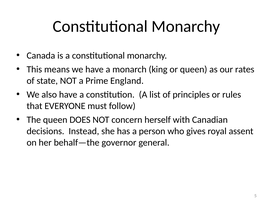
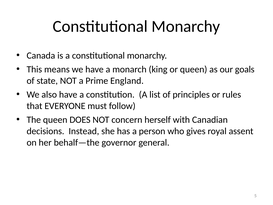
rates: rates -> goals
